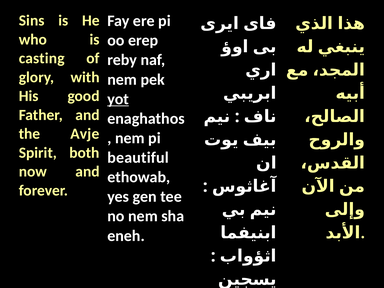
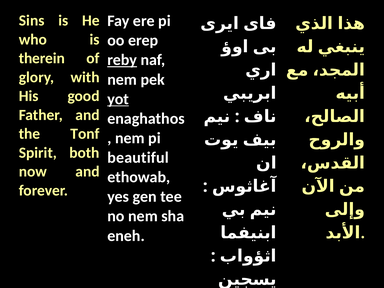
casting: casting -> therein
reby underline: none -> present
Avje: Avje -> Tonf
